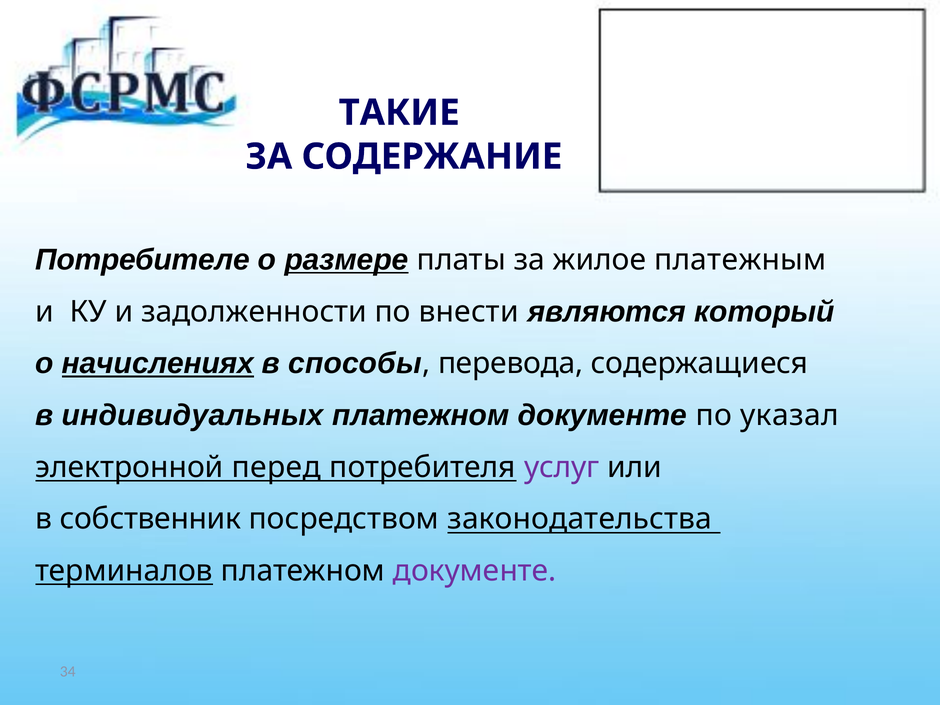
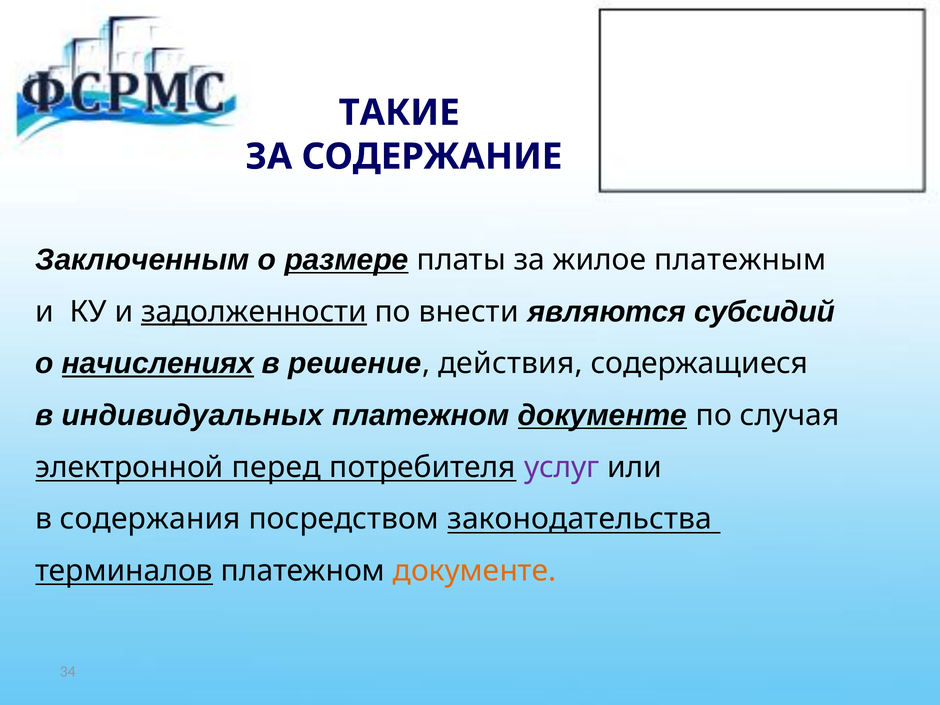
Потребителе: Потребителе -> Заключенным
задолженности underline: none -> present
который: который -> субсидий
способы: способы -> решение
перевода: перевода -> действия
документе at (603, 415) underline: none -> present
указал: указал -> случая
собственник: собственник -> содержания
документе at (475, 571) colour: purple -> orange
